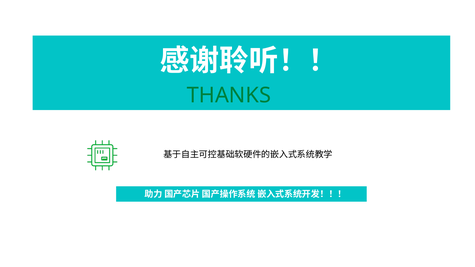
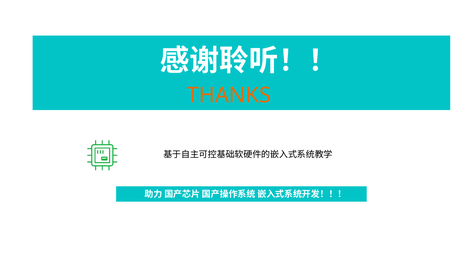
THANKS colour: green -> orange
